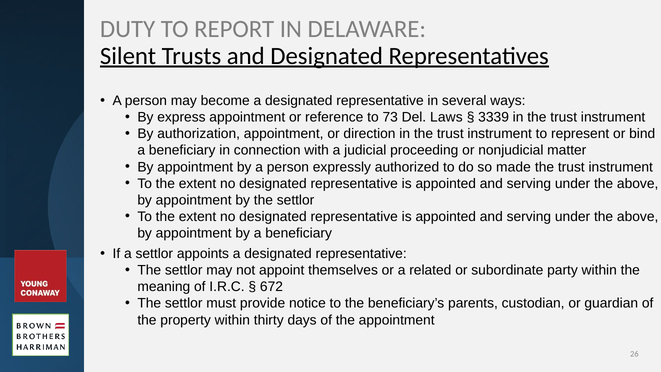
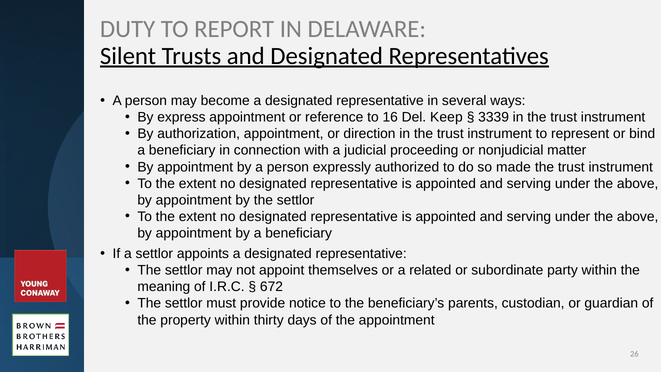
73: 73 -> 16
Laws: Laws -> Keep
